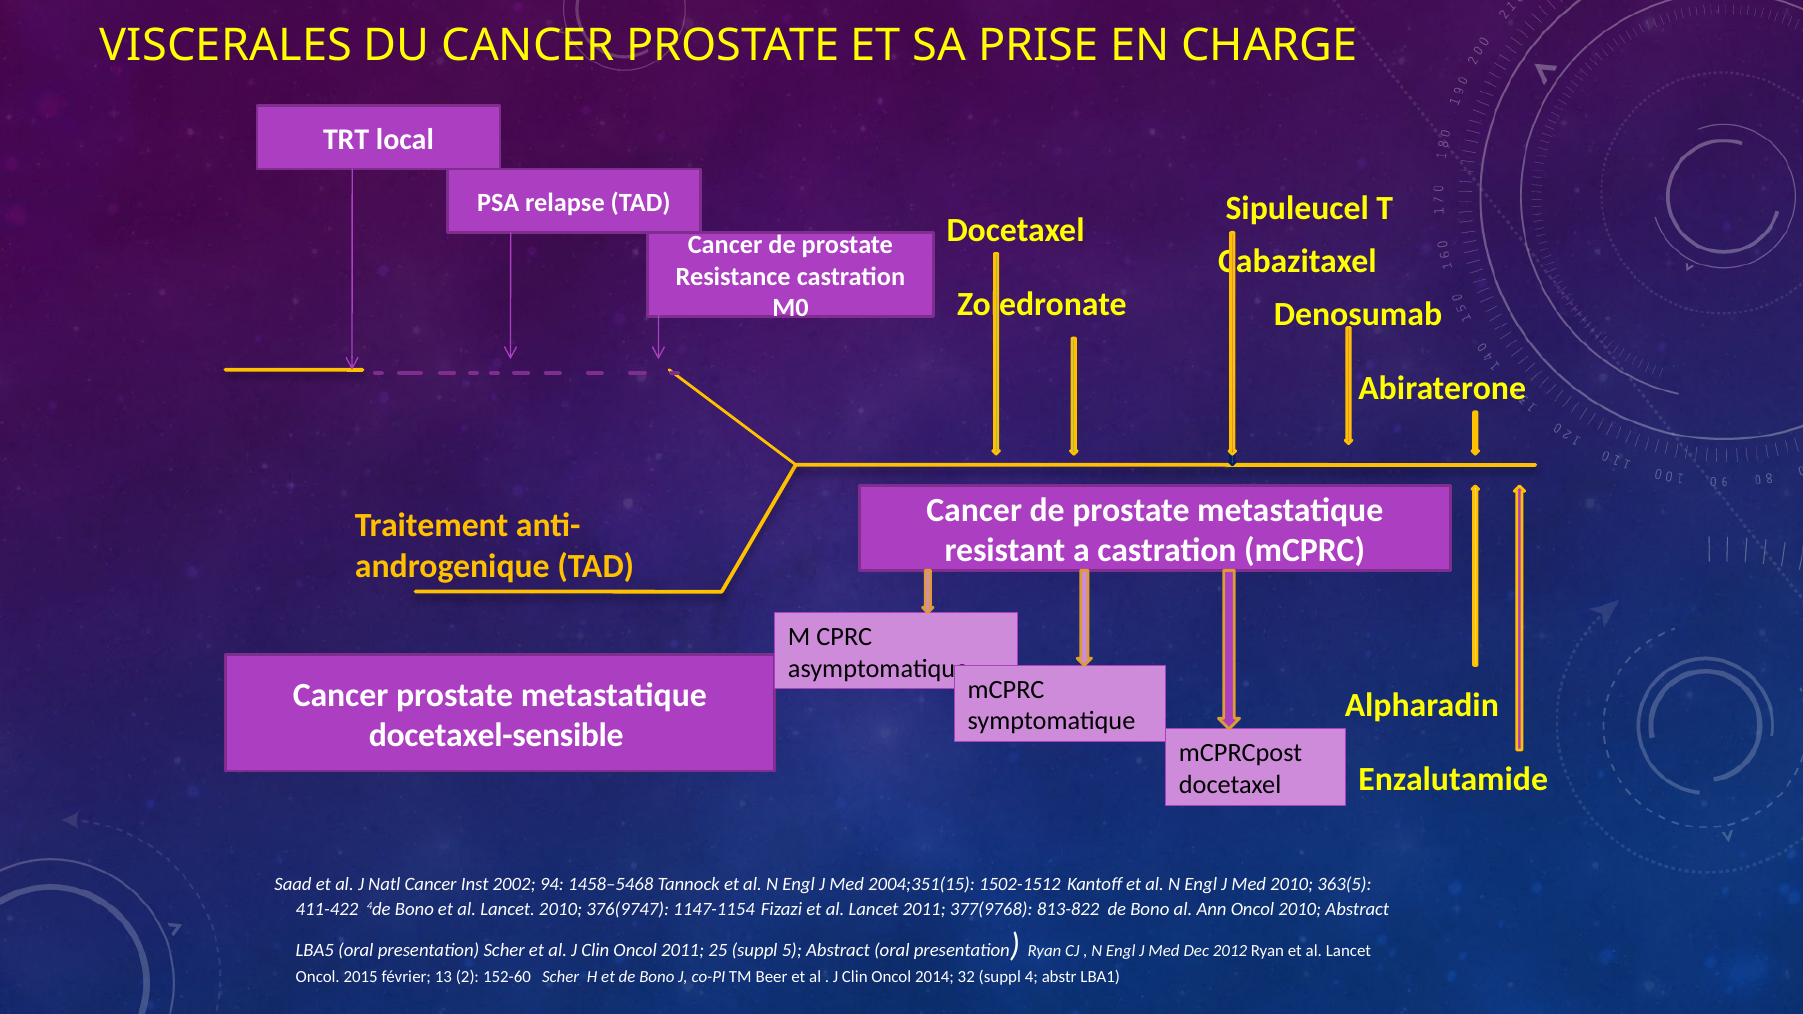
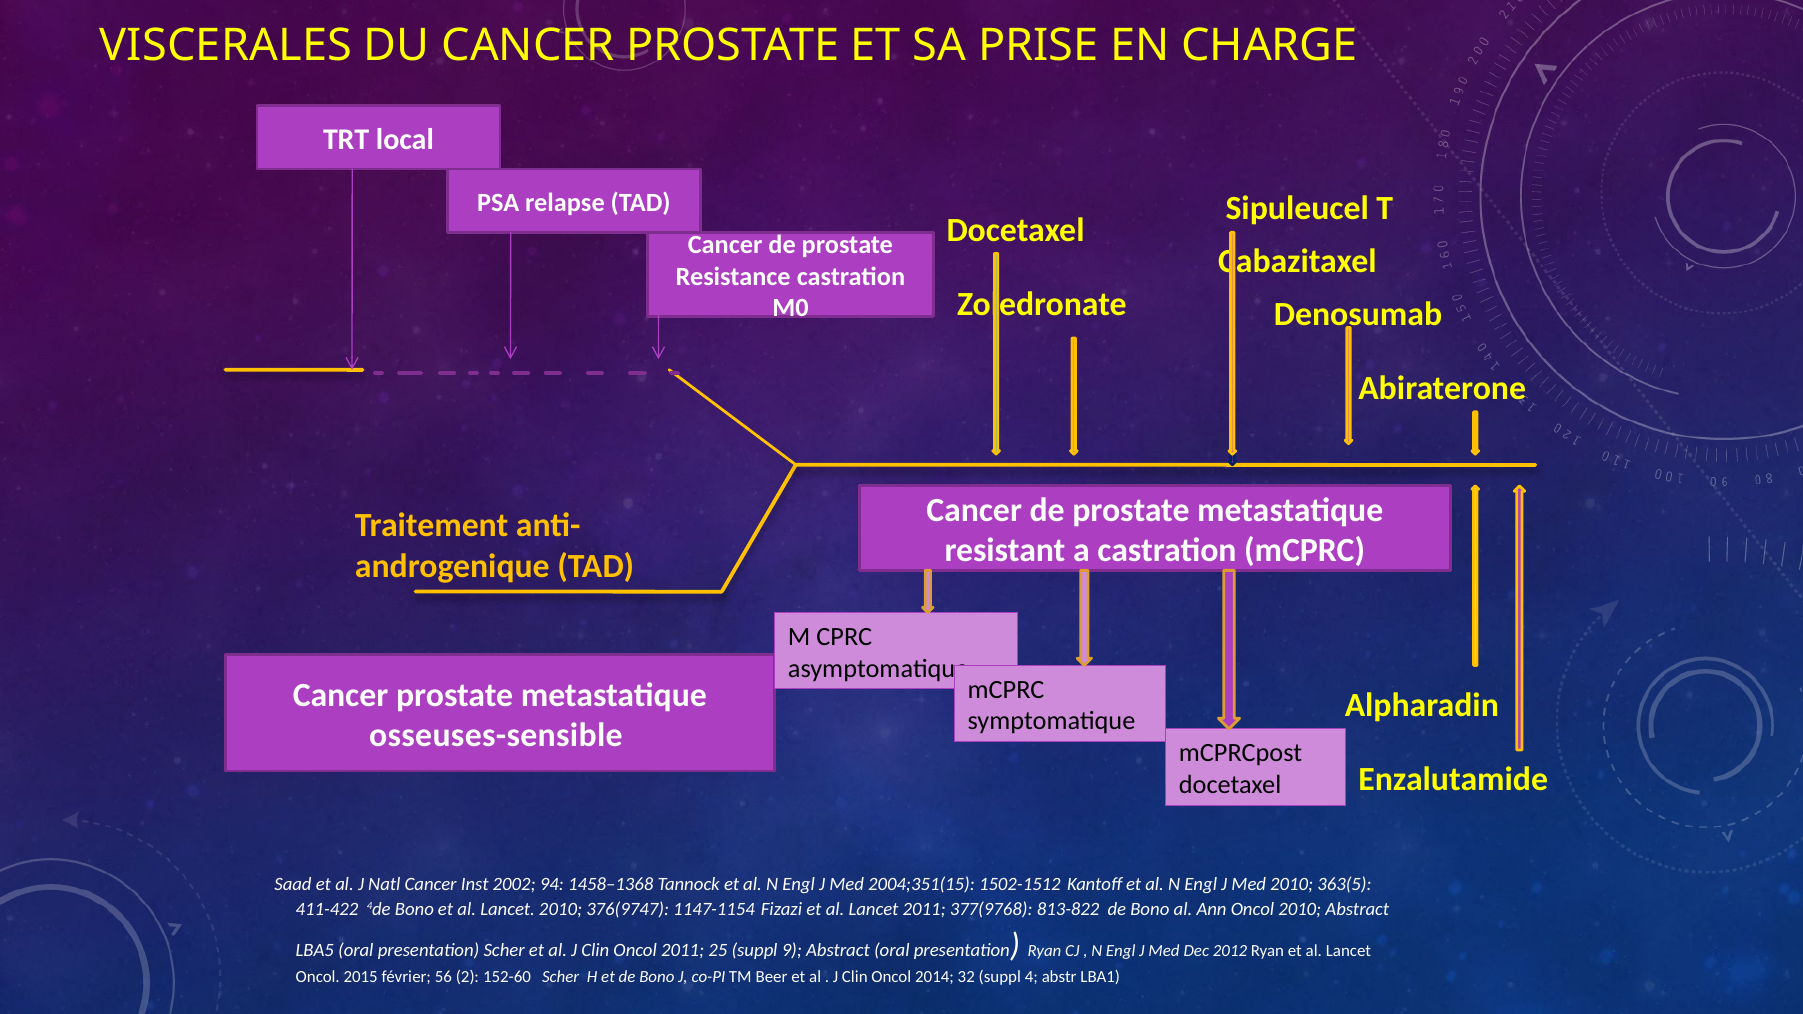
docetaxel-sensible: docetaxel-sensible -> osseuses-sensible
1458–5468: 1458–5468 -> 1458–1368
5: 5 -> 9
13: 13 -> 56
